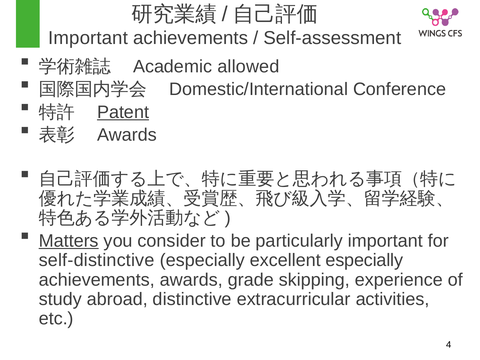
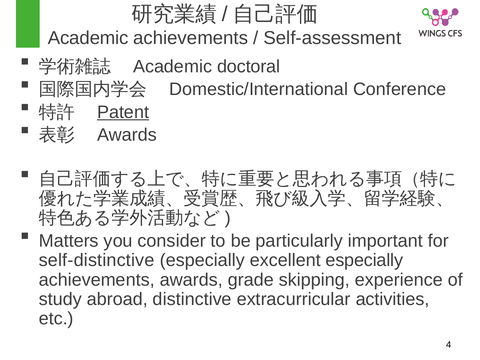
Important at (88, 38): Important -> Academic
allowed: allowed -> doctoral
Matters underline: present -> none
